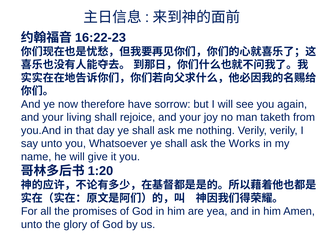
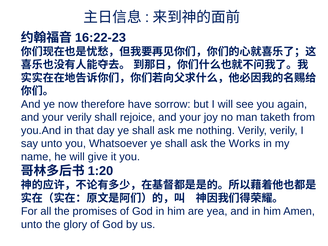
your living: living -> verily
